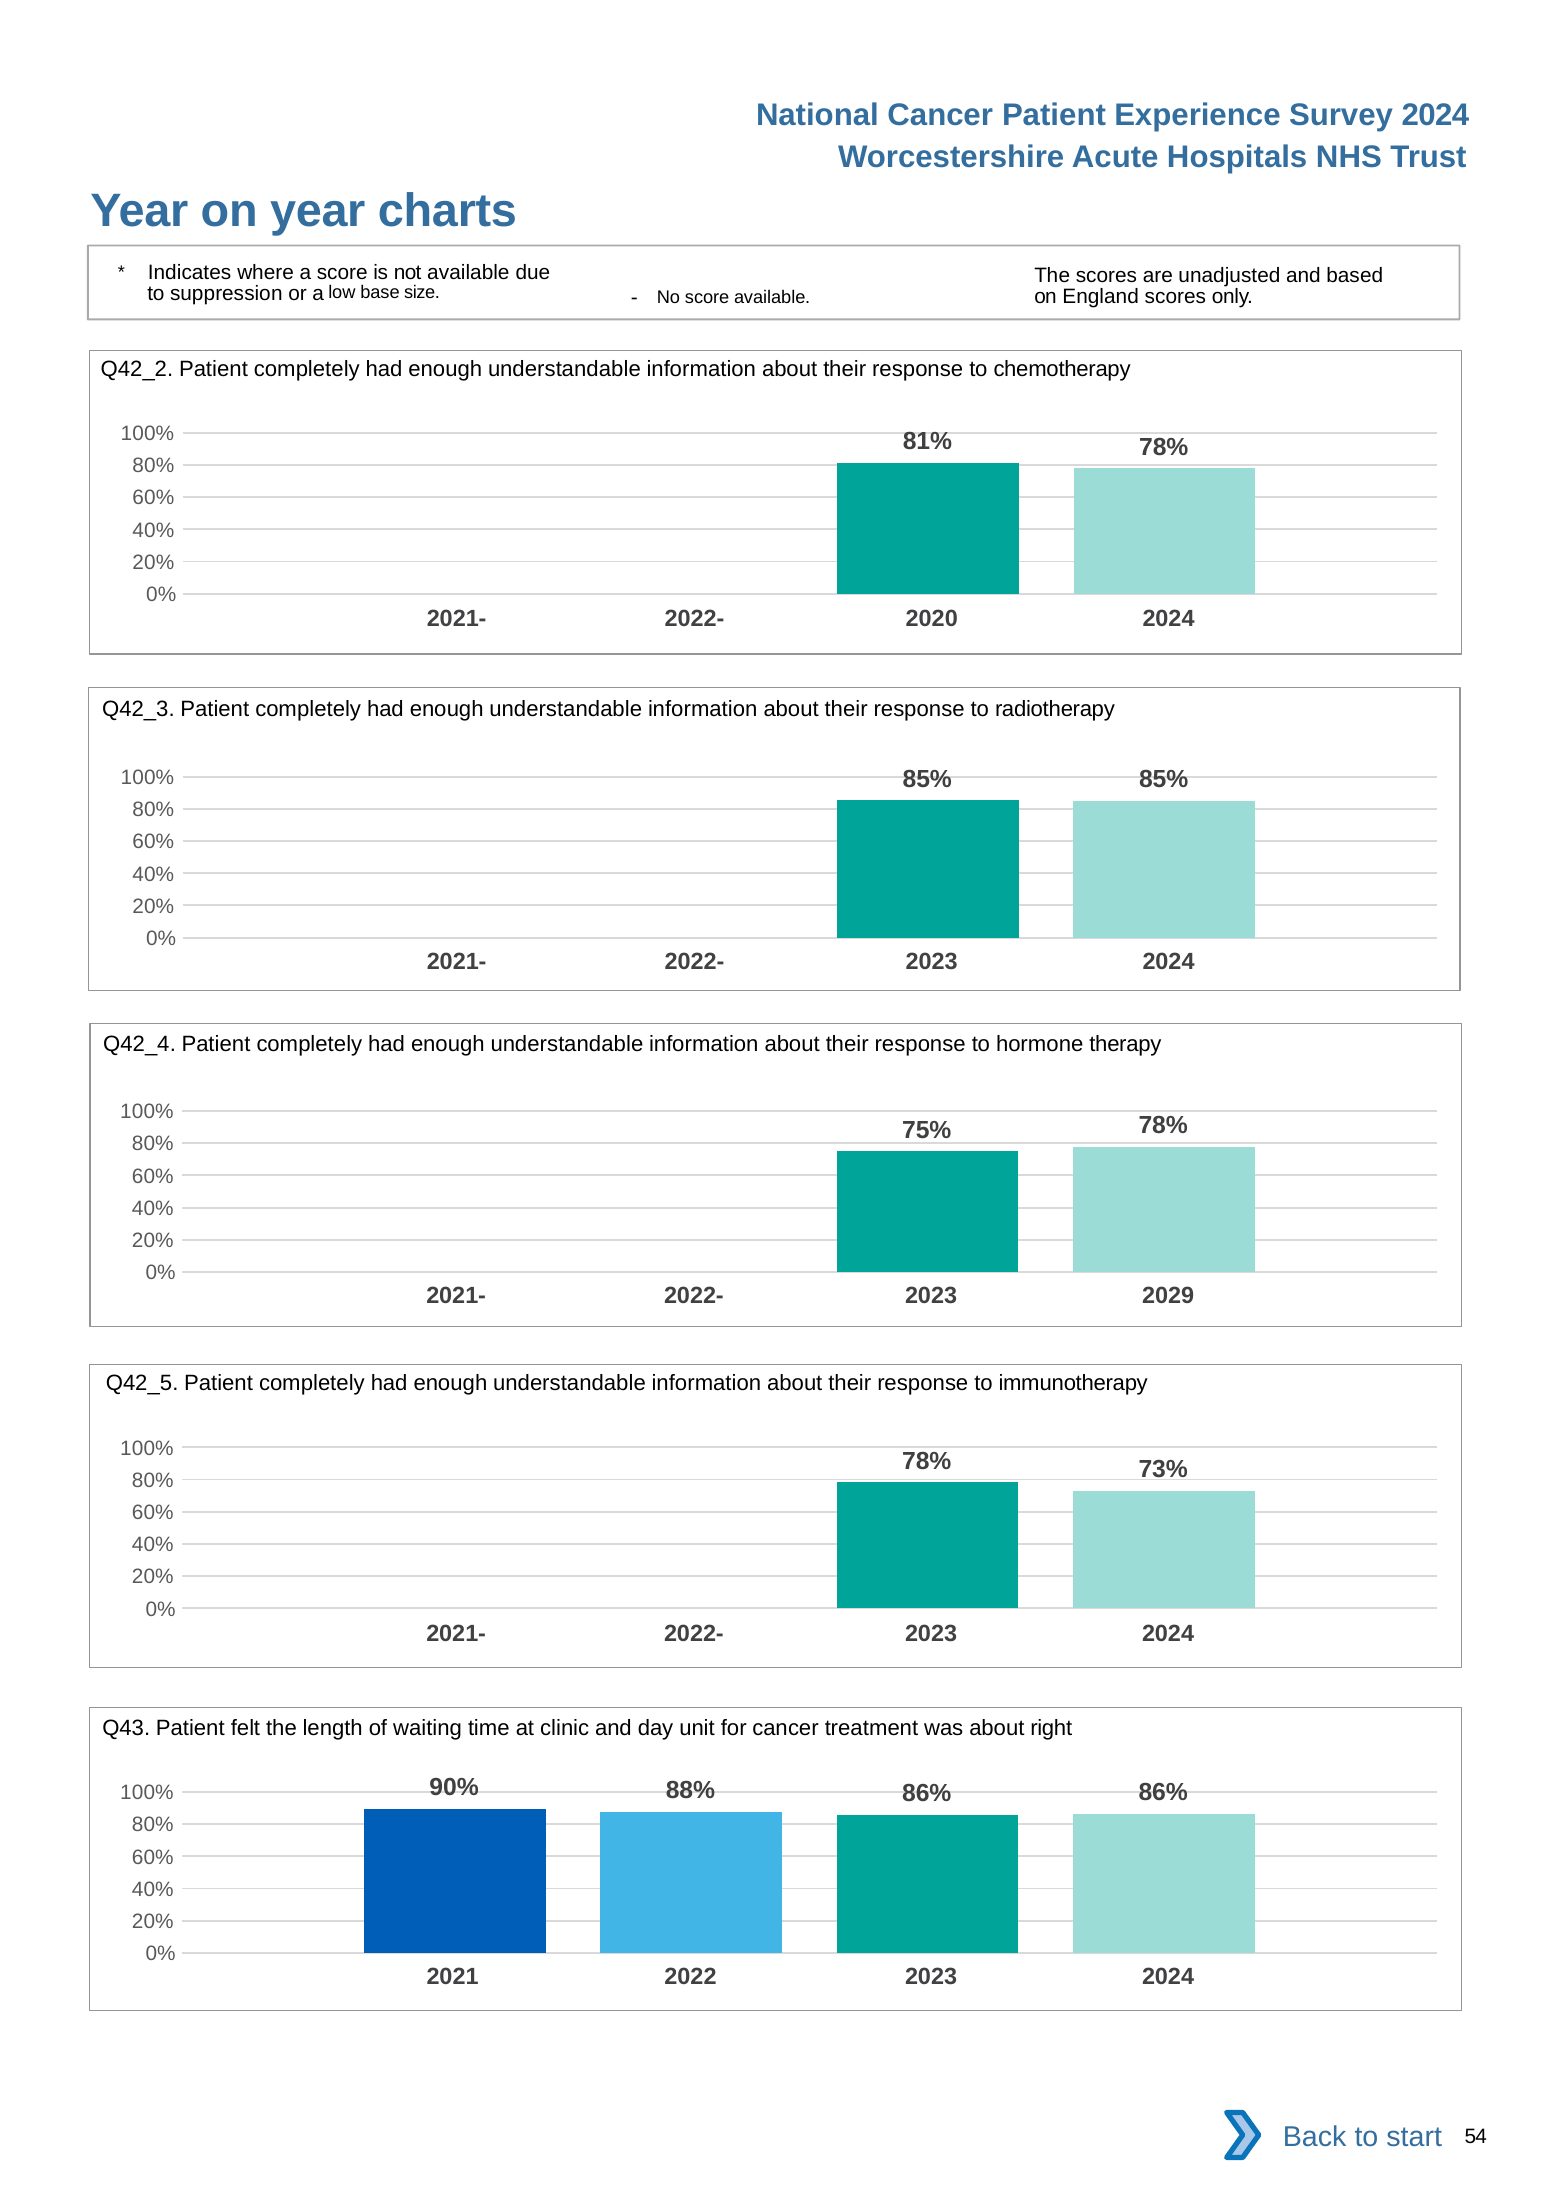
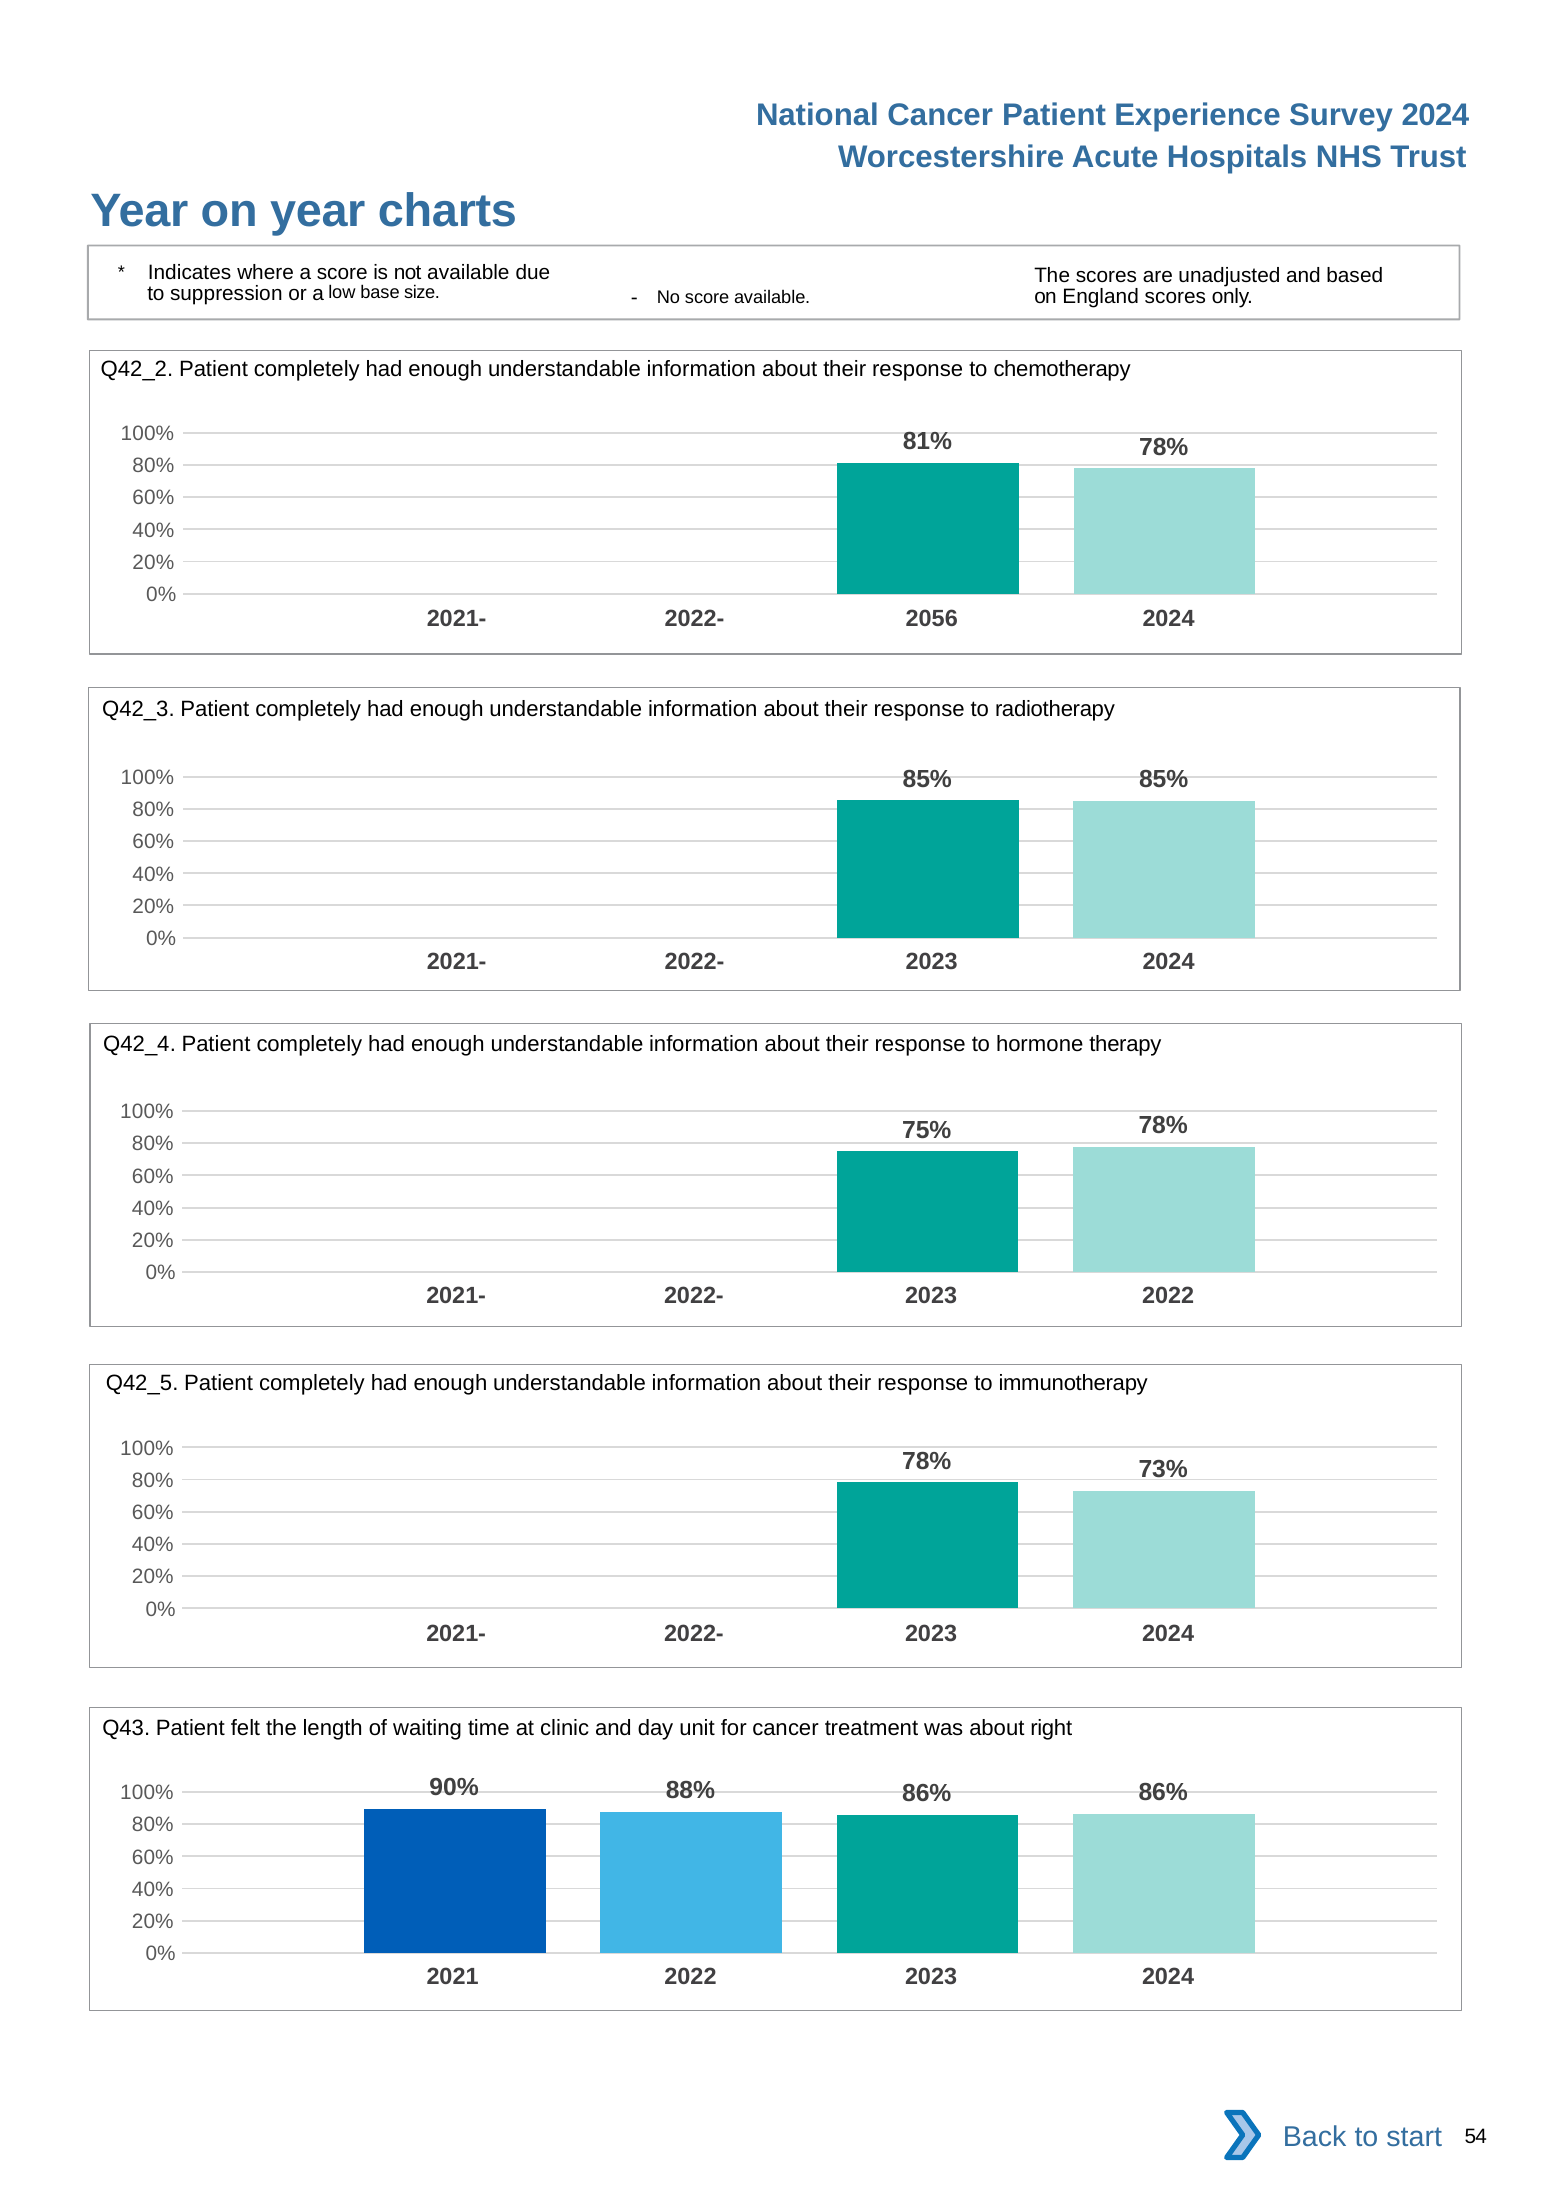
2020: 2020 -> 2056
2023 2029: 2029 -> 2022
